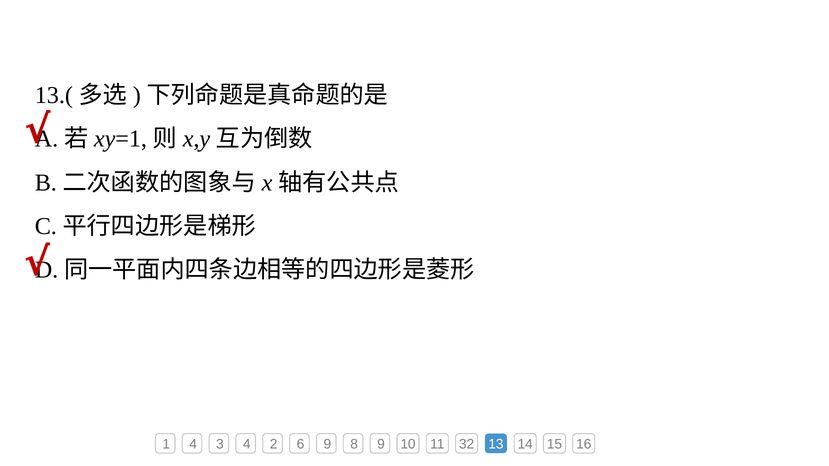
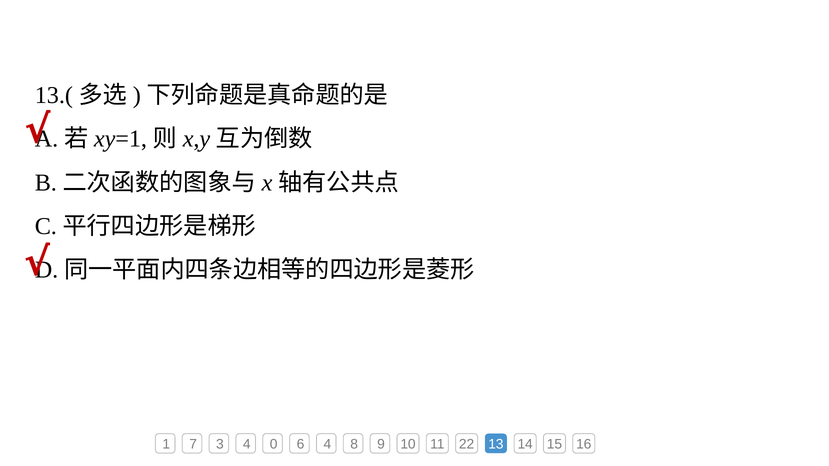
1 4: 4 -> 7
2: 2 -> 0
6 9: 9 -> 4
32: 32 -> 22
